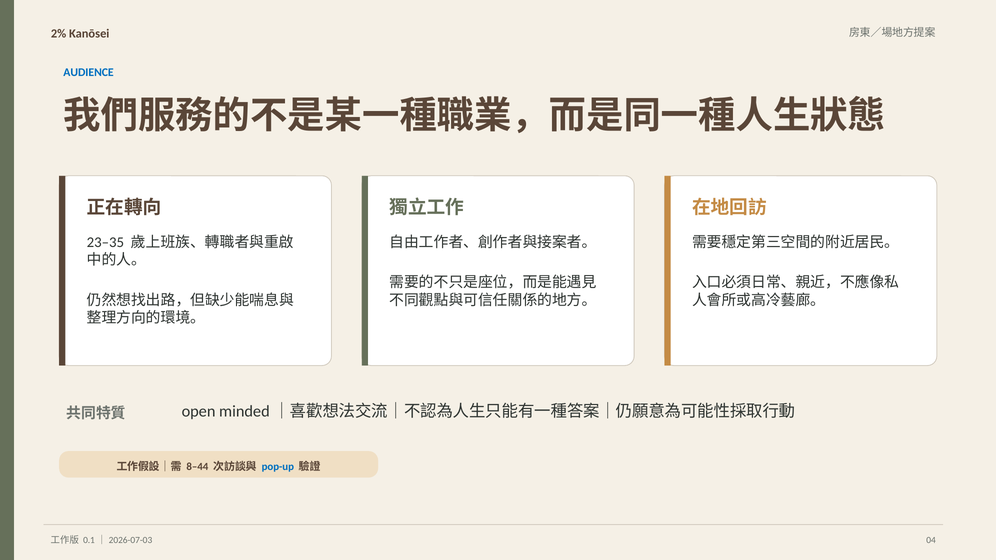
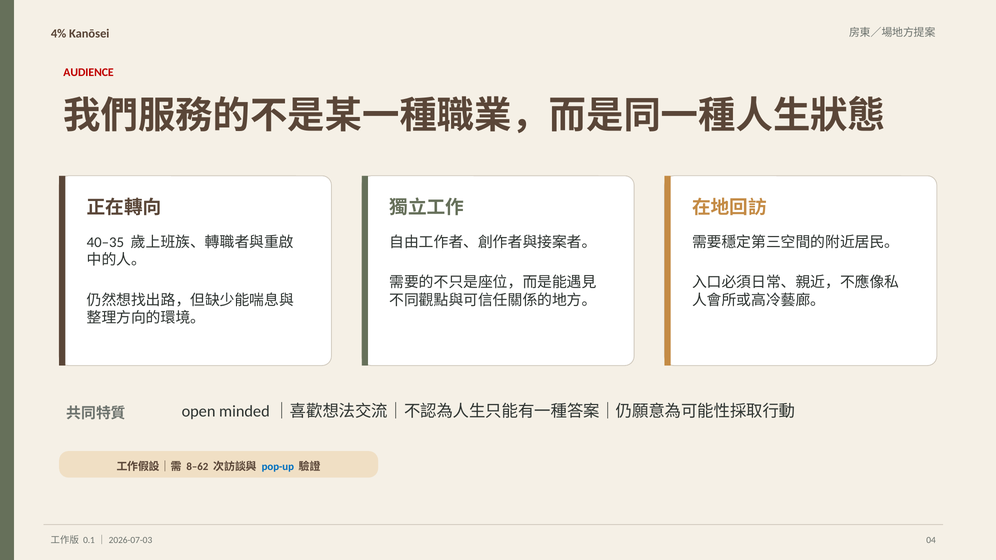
2%: 2% -> 4%
AUDIENCE colour: blue -> red
23–35: 23–35 -> 40–35
8–44: 8–44 -> 8–62
